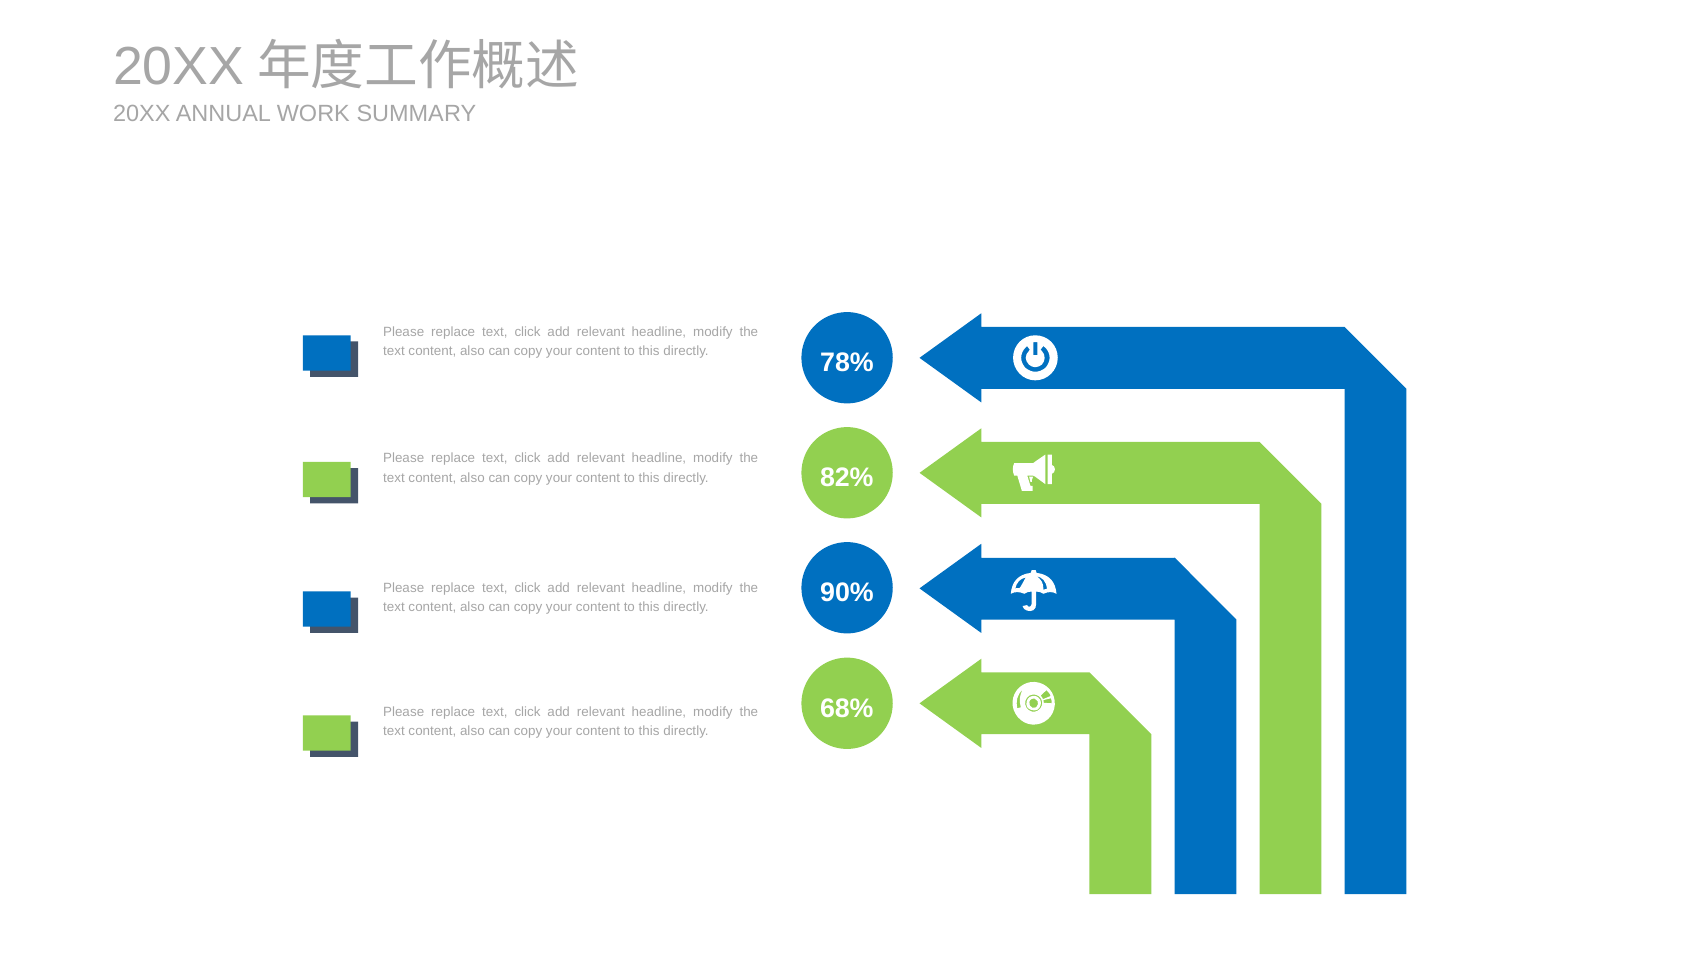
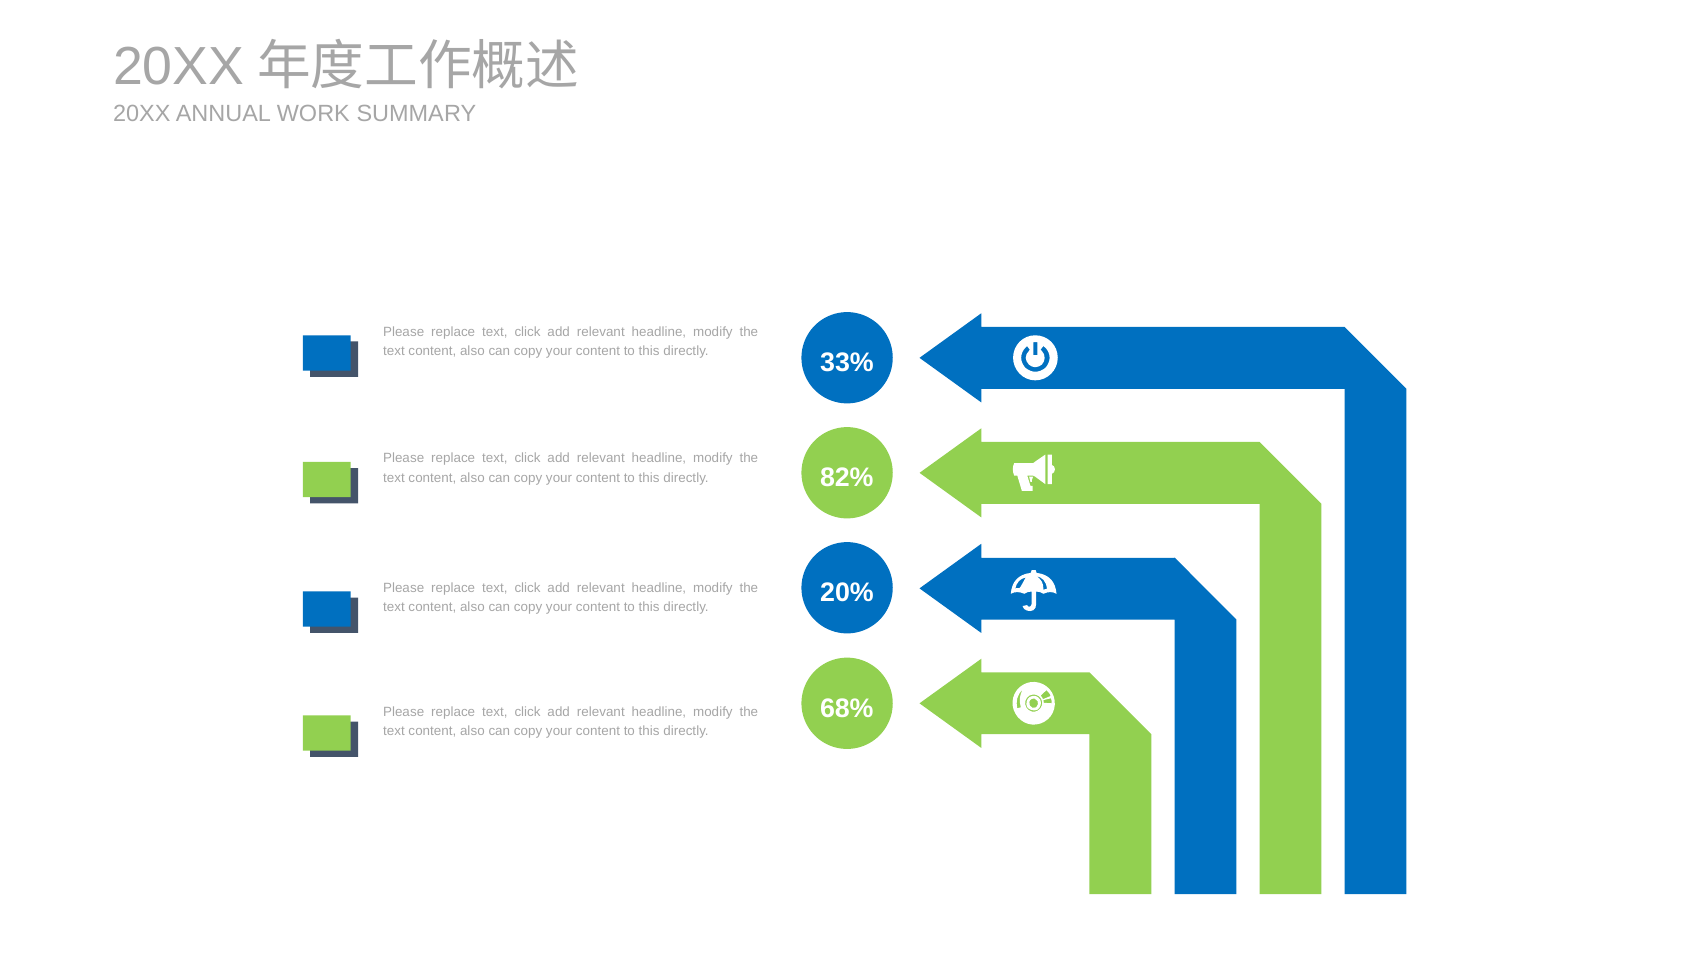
78%: 78% -> 33%
90%: 90% -> 20%
